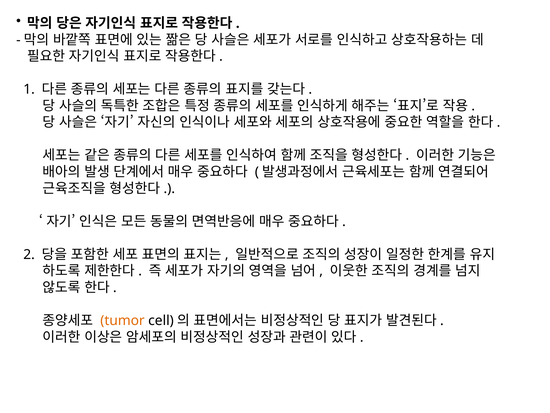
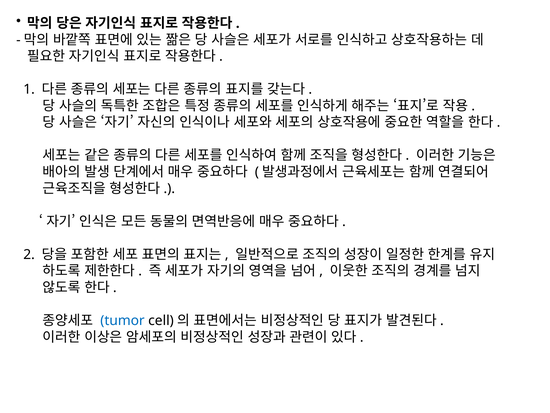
tumor colour: orange -> blue
